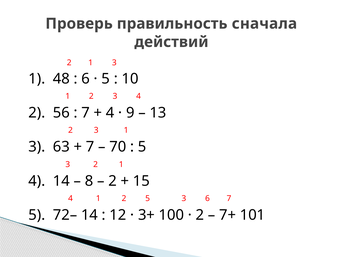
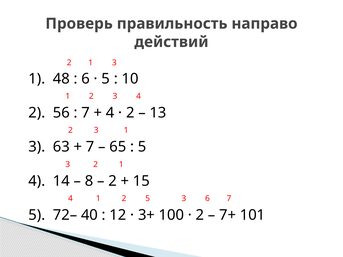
сначала: сначала -> направо
9 at (130, 113): 9 -> 2
70: 70 -> 65
72– 14: 14 -> 40
